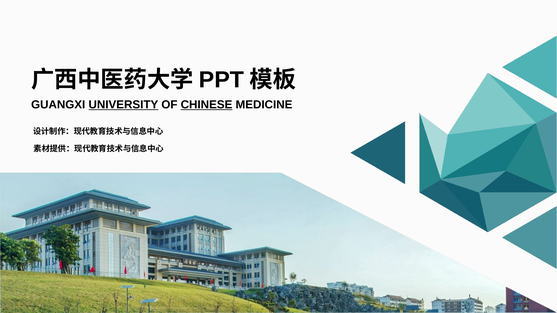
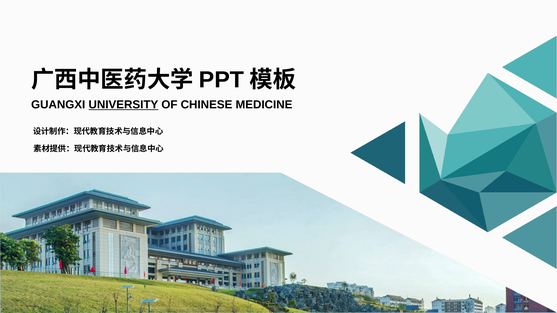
CHINESE underline: present -> none
